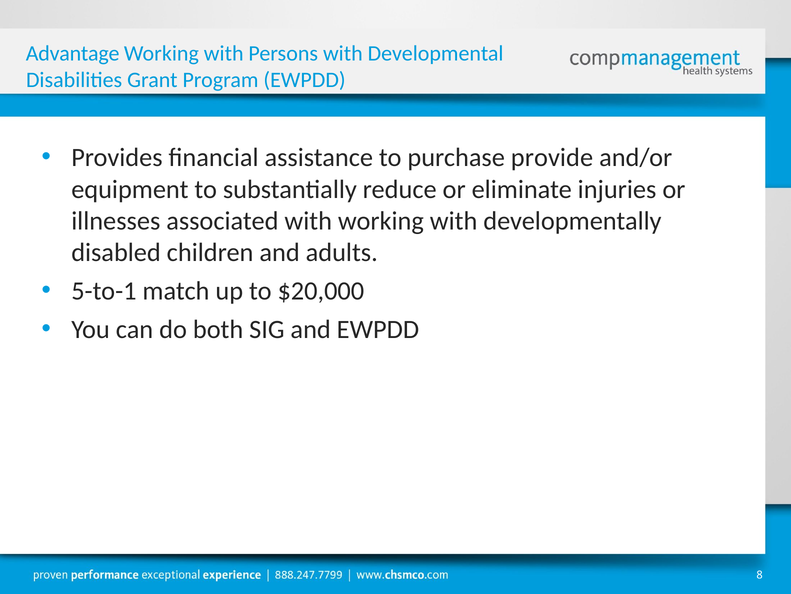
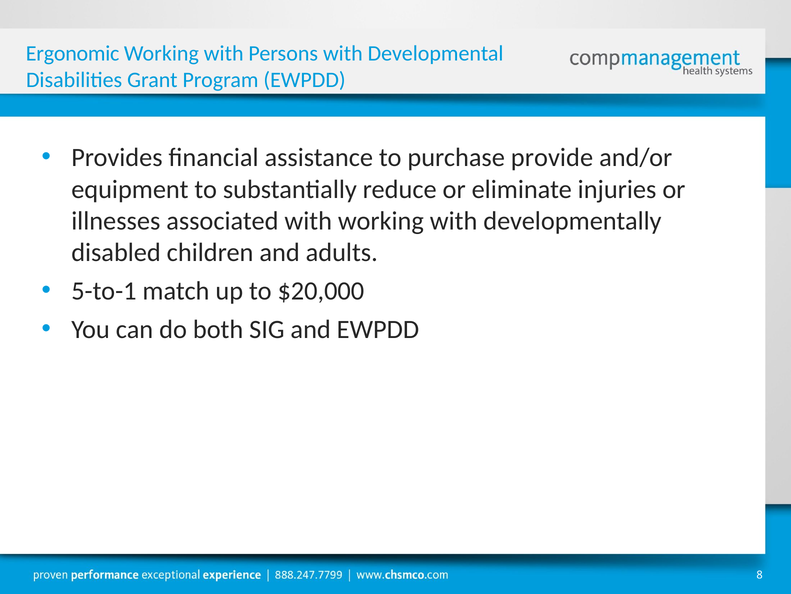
Advantage: Advantage -> Ergonomic
